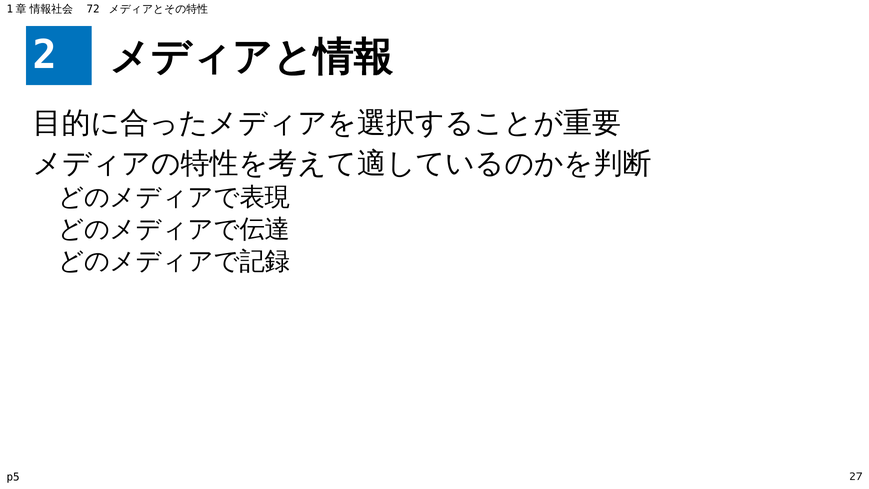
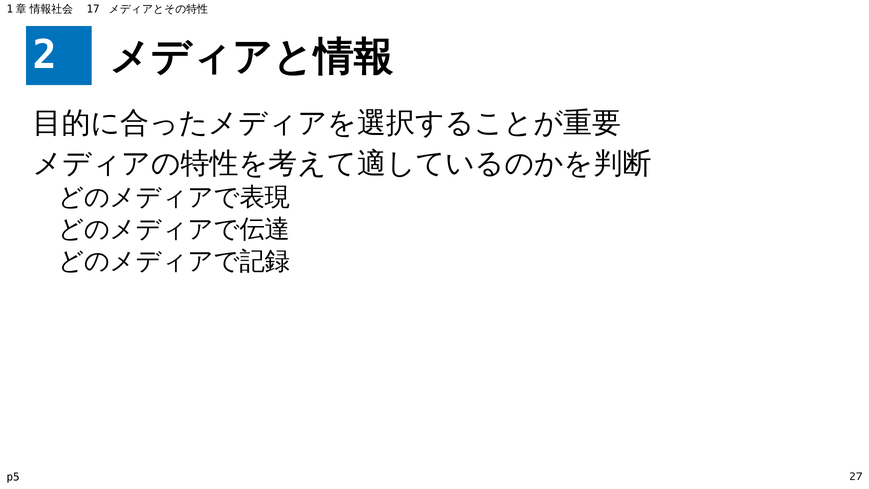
72: 72 -> 17
